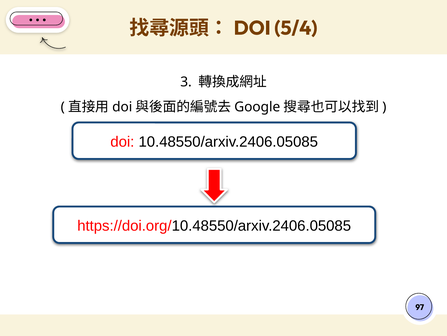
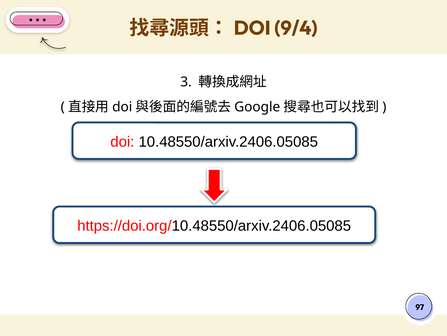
5/4: 5/4 -> 9/4
